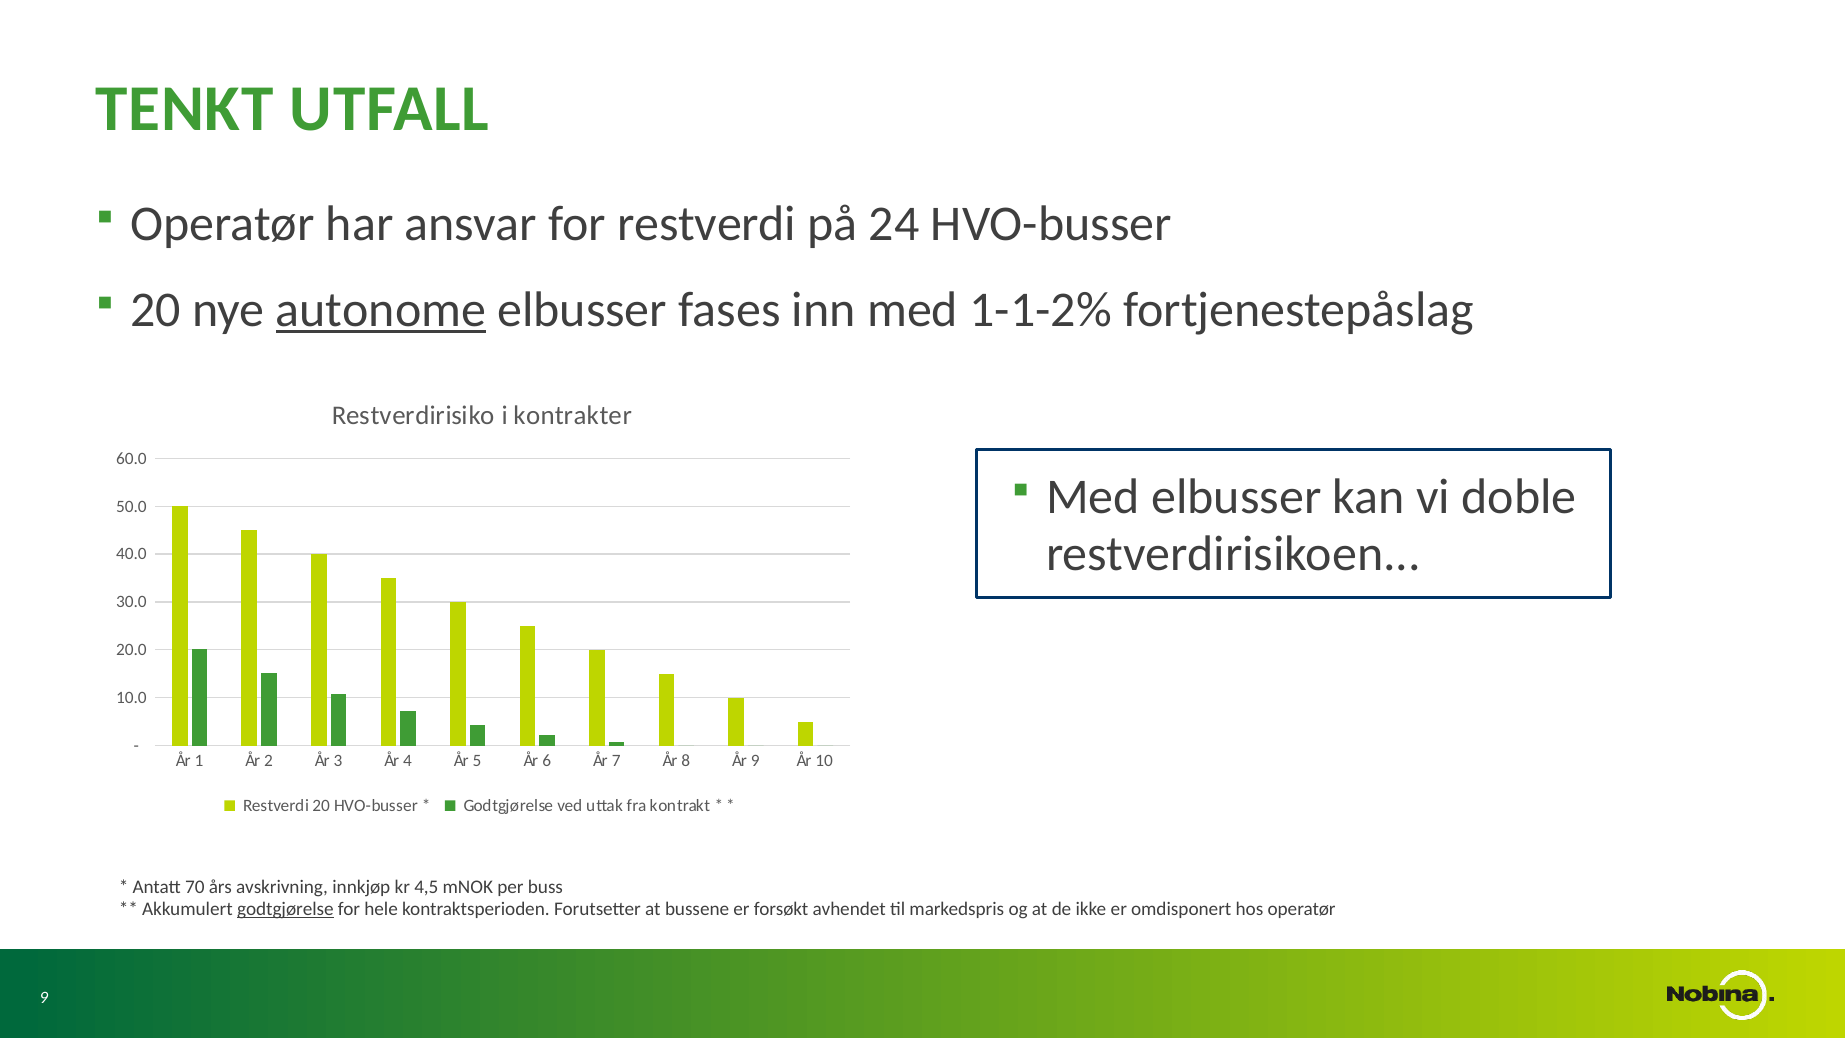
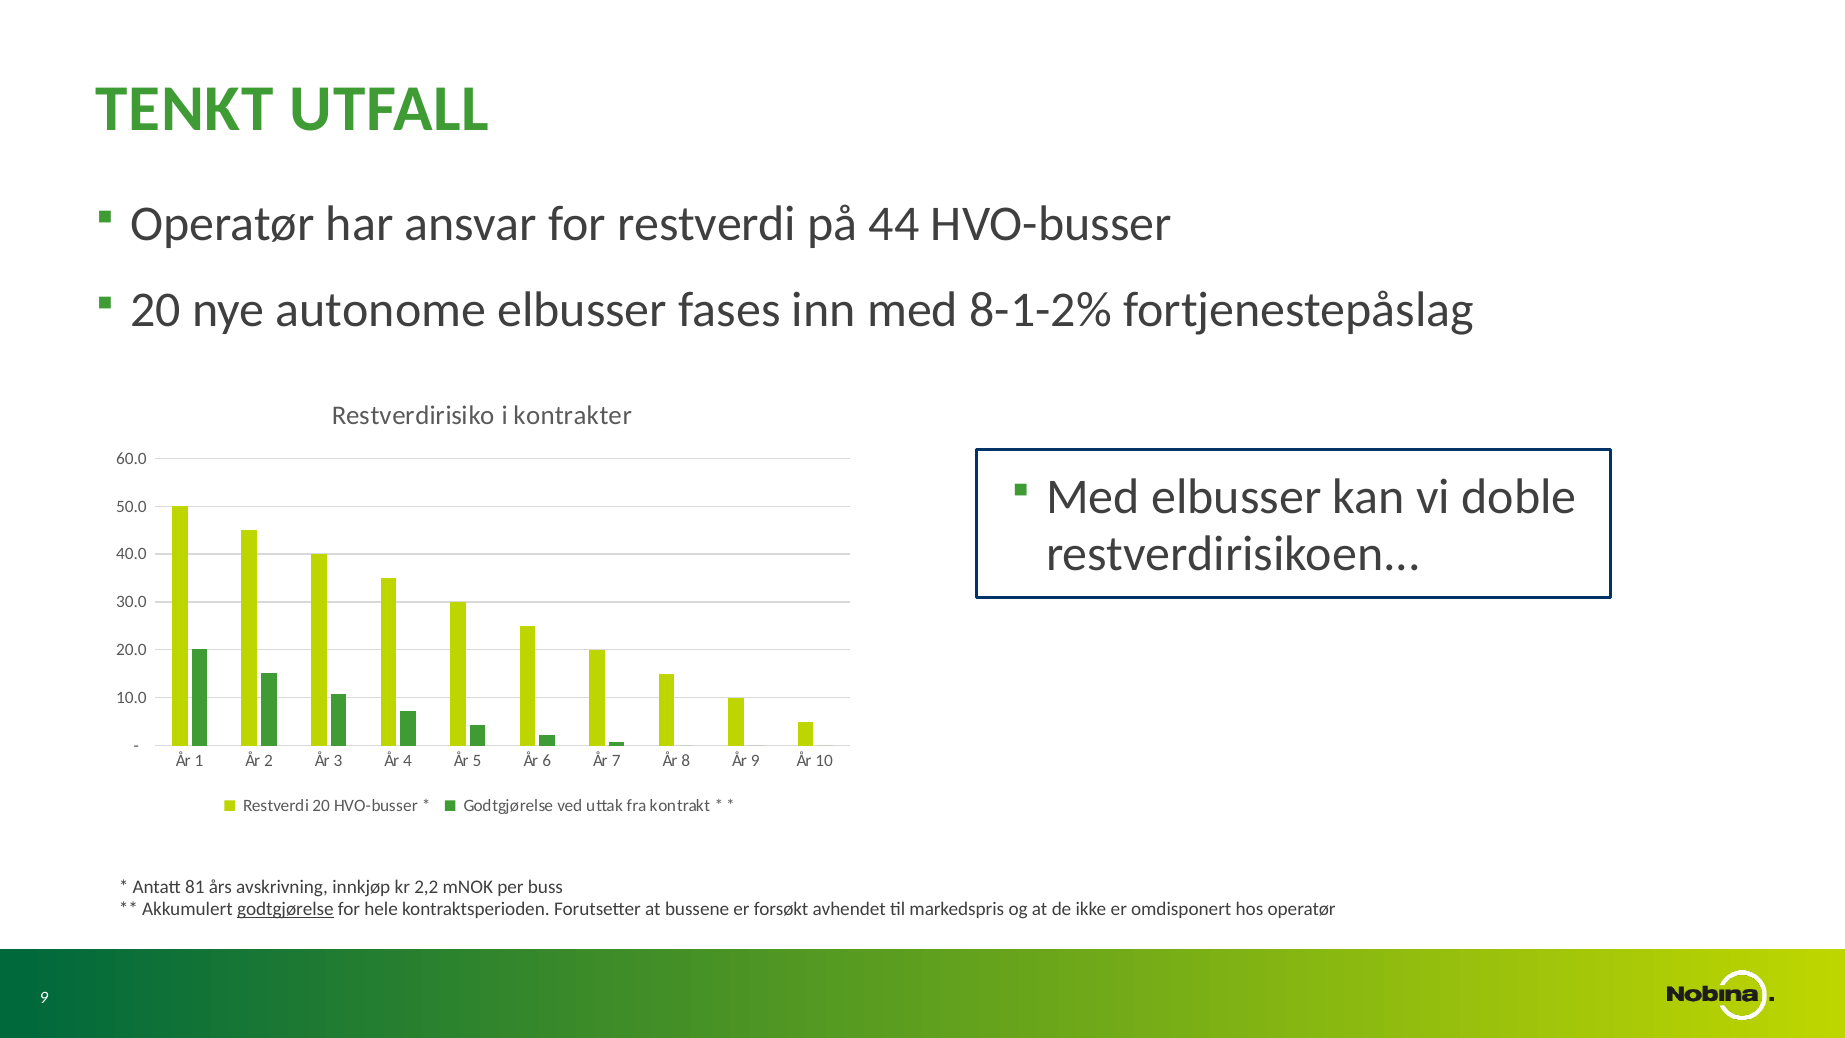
24: 24 -> 44
autonome underline: present -> none
1-1-2%: 1-1-2% -> 8-1-2%
70: 70 -> 81
4,5: 4,5 -> 2,2
